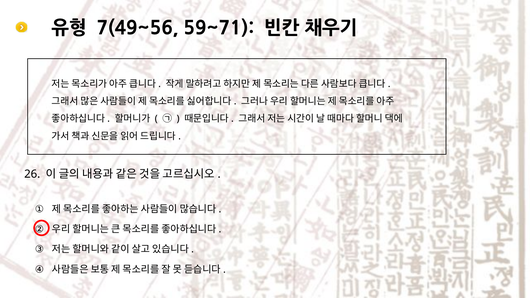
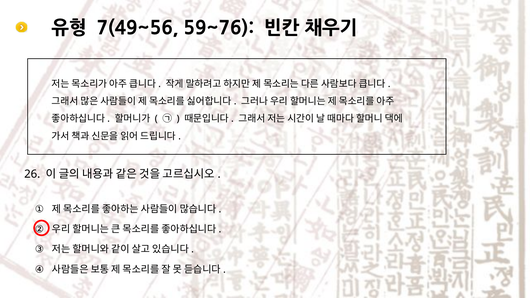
59~71: 59~71 -> 59~76
